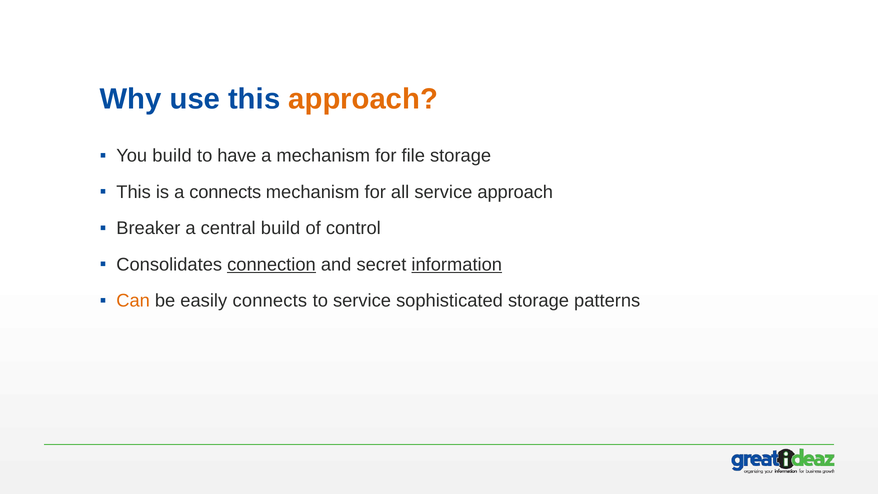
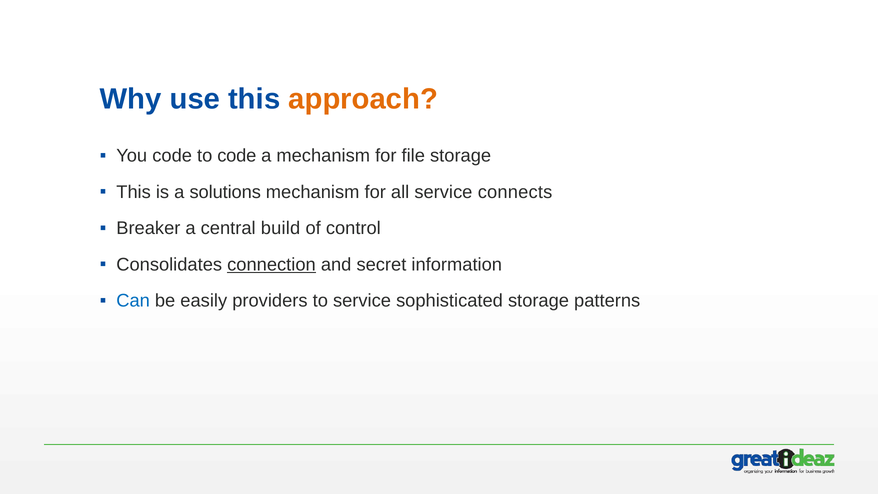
You build: build -> code
to have: have -> code
a connects: connects -> solutions
service approach: approach -> connects
information underline: present -> none
Can colour: orange -> blue
easily connects: connects -> providers
